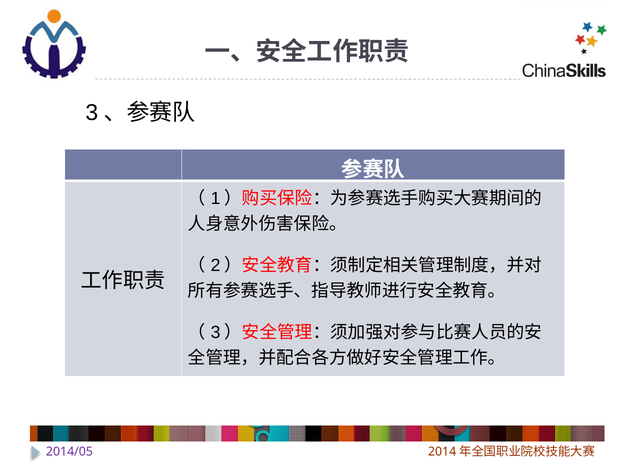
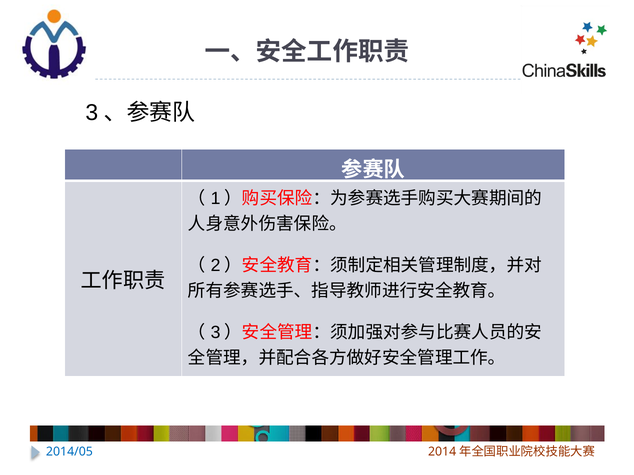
2014/05 colour: purple -> blue
